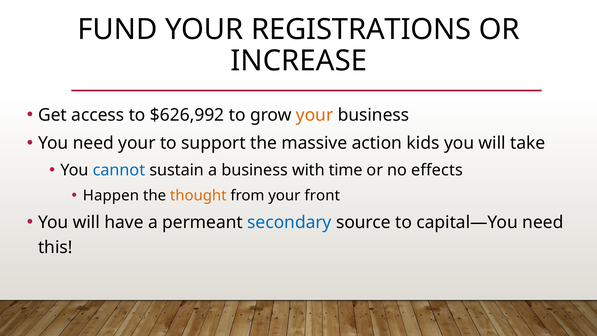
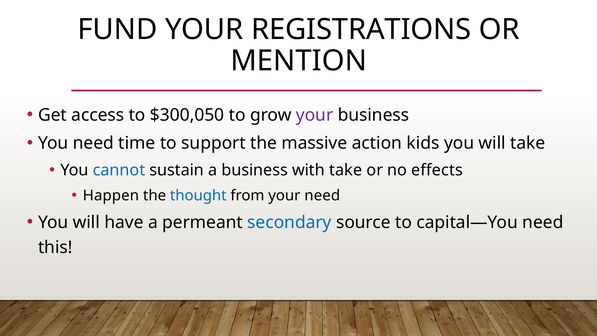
INCREASE: INCREASE -> MENTION
$626,992: $626,992 -> $300,050
your at (315, 115) colour: orange -> purple
need your: your -> time
with time: time -> take
thought colour: orange -> blue
your front: front -> need
